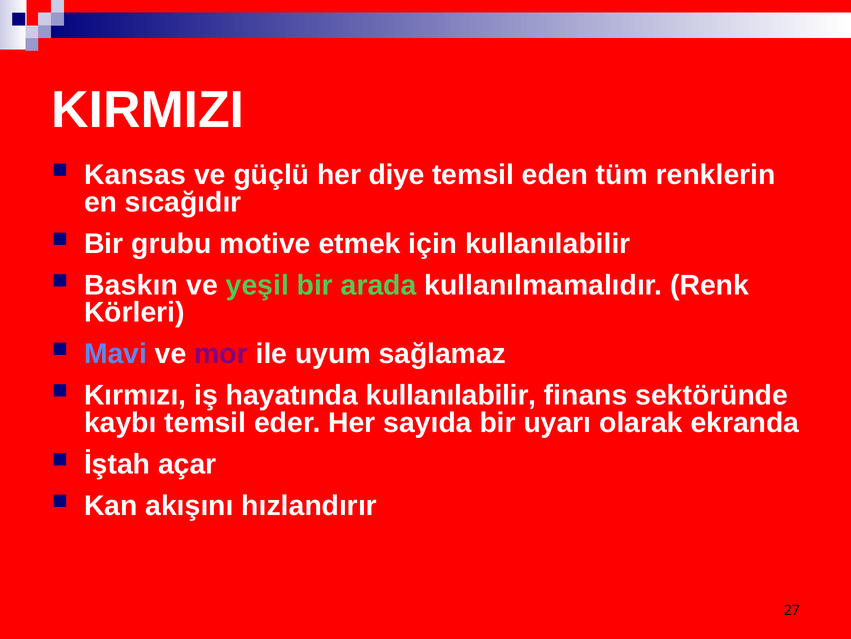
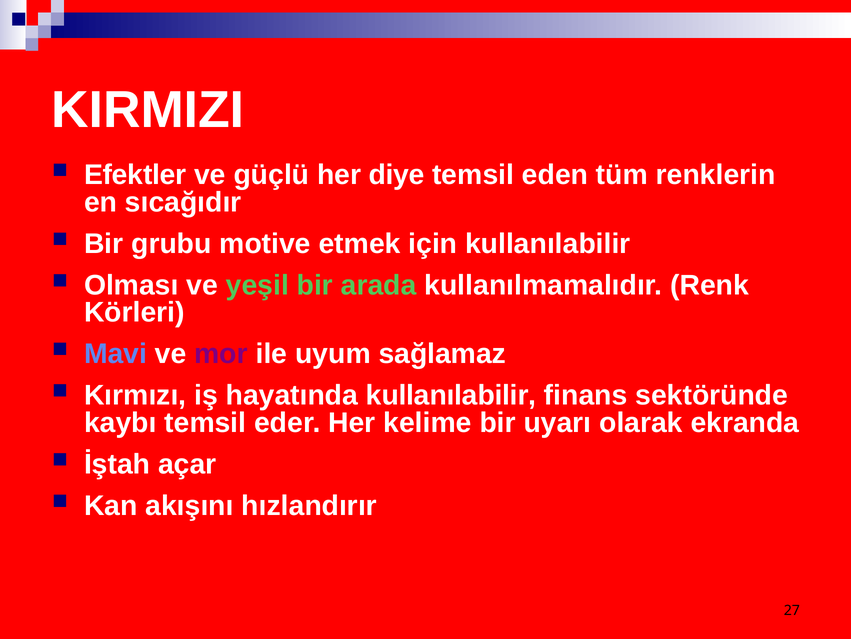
Kansas: Kansas -> Efektler
Baskın: Baskın -> Olması
sayıda: sayıda -> kelime
